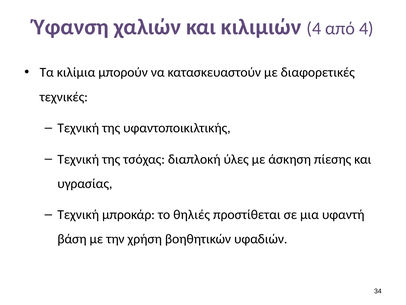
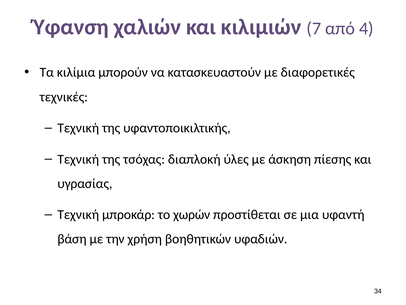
κιλιμιών 4: 4 -> 7
θηλιές: θηλιές -> χωρών
